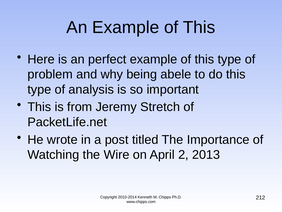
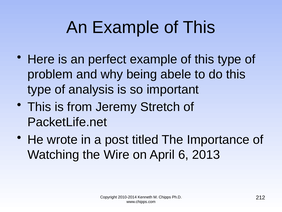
2: 2 -> 6
